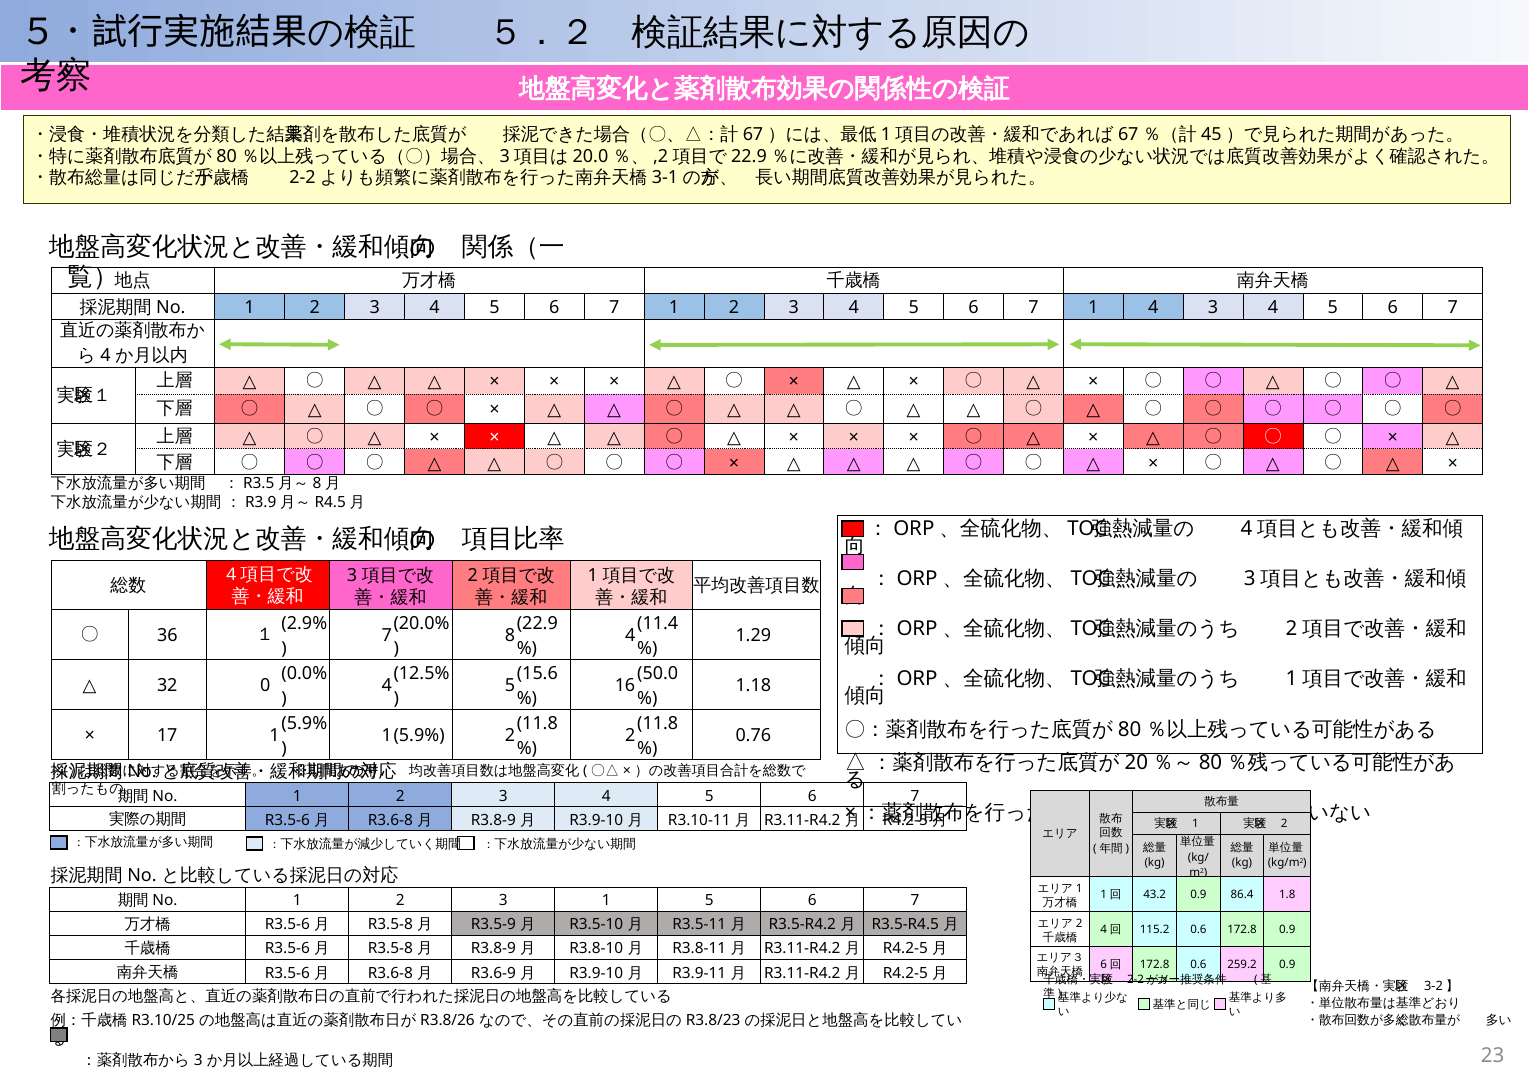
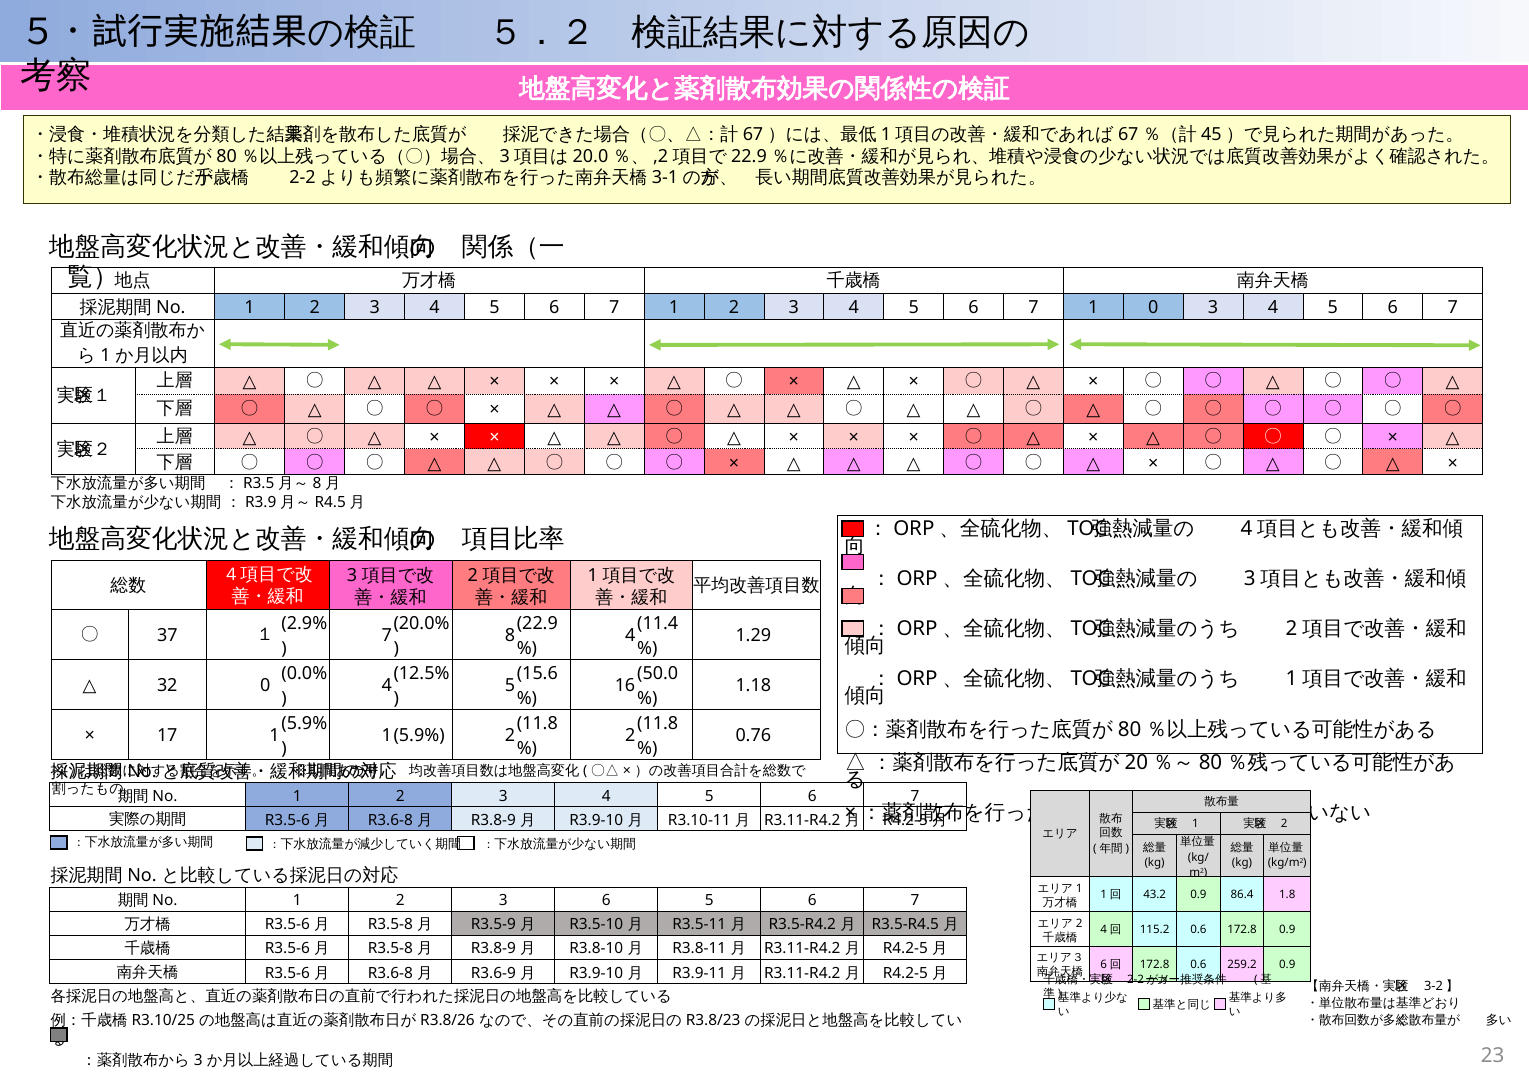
1 4: 4 -> 0
4 at (105, 356): 4 -> 1
36: 36 -> 37
3 1: 1 -> 6
